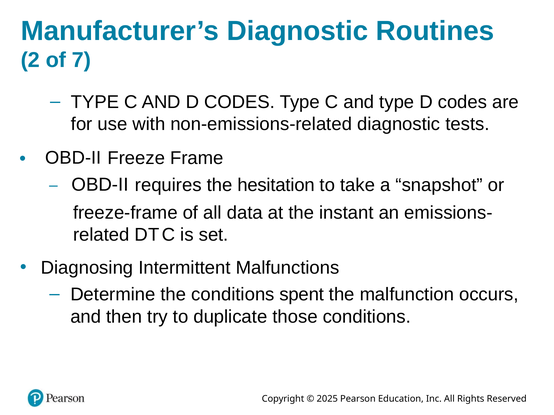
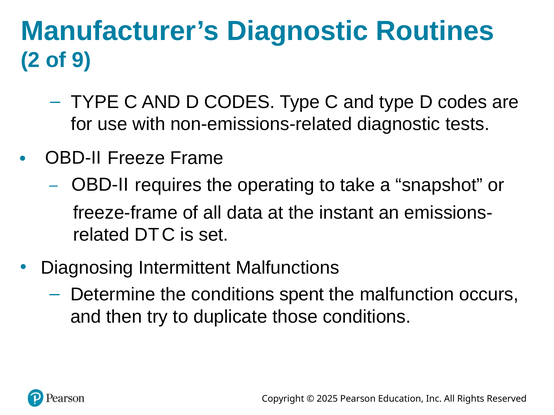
7: 7 -> 9
hesitation: hesitation -> operating
